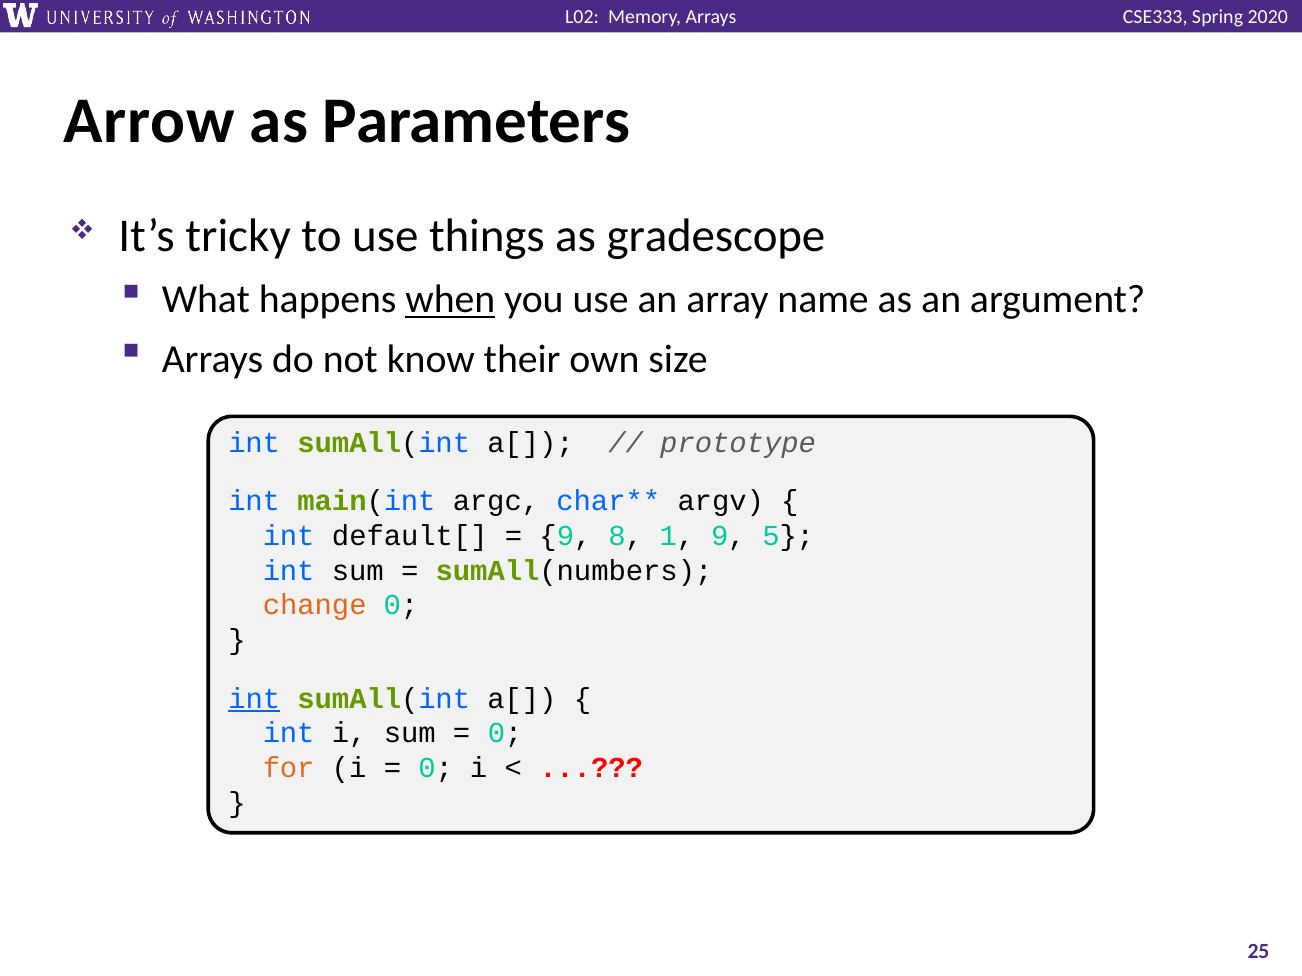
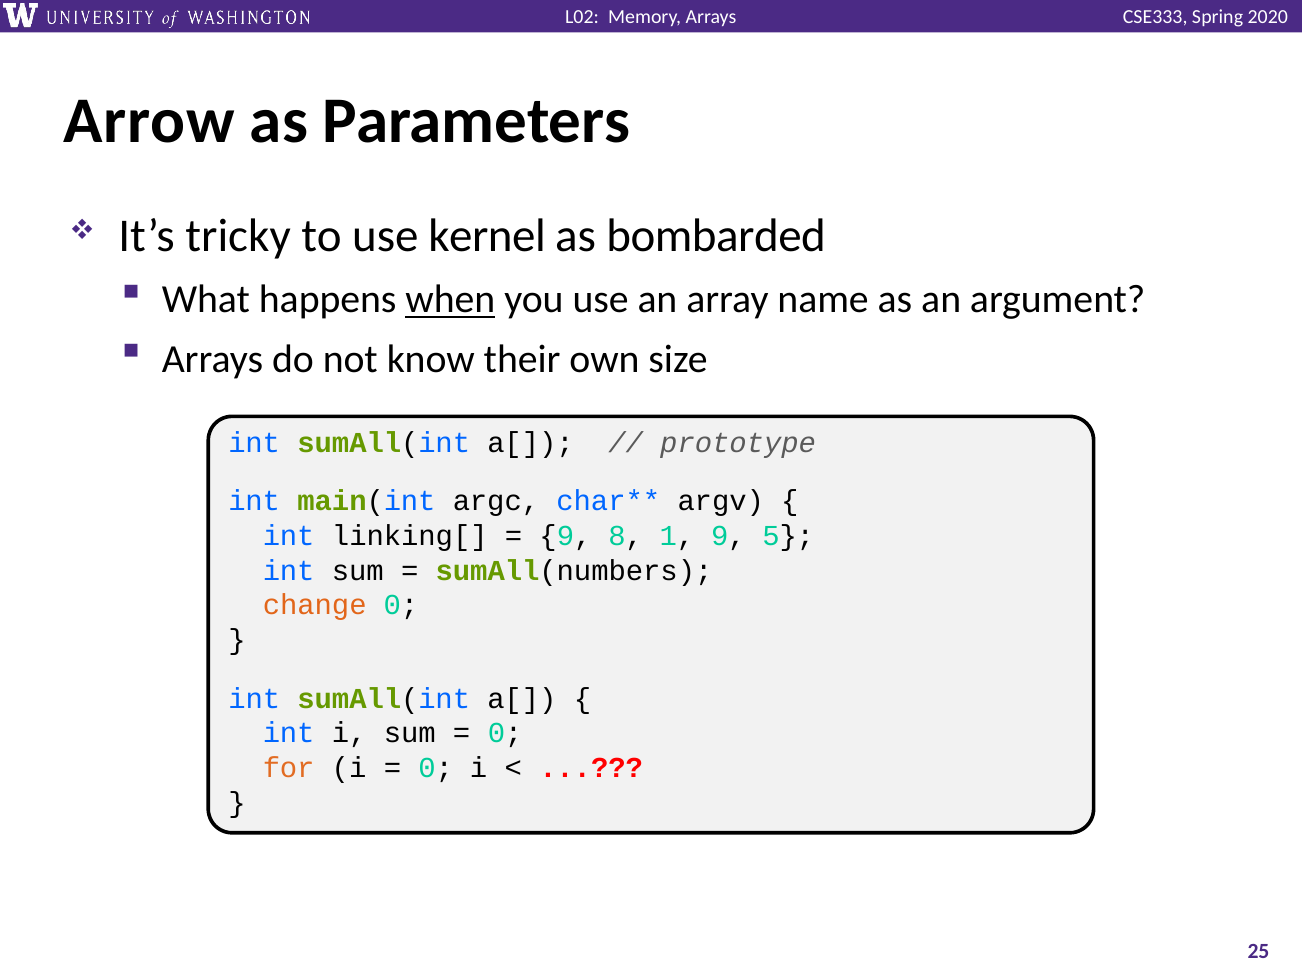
things: things -> kernel
gradescope: gradescope -> bombarded
default[: default[ -> linking[
int at (254, 699) underline: present -> none
